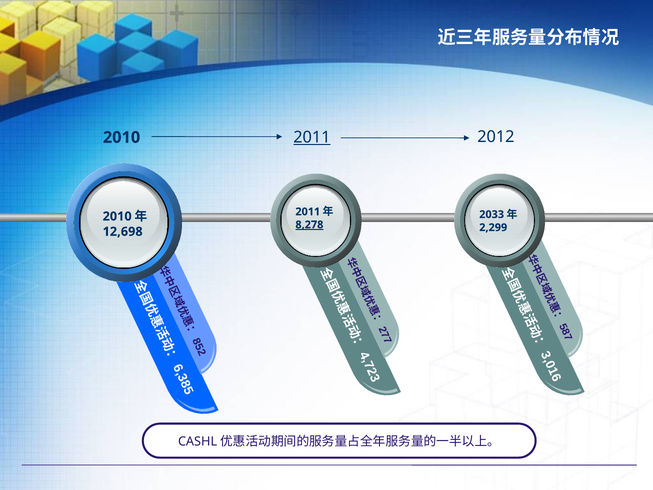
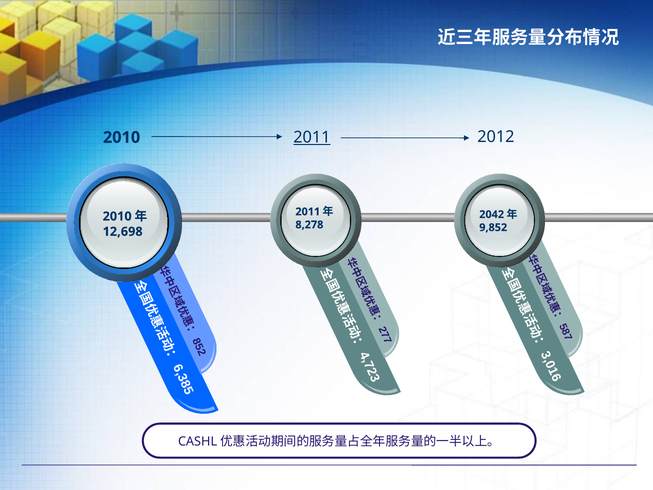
2033: 2033 -> 2042
8,278 underline: present -> none
2,299: 2,299 -> 9,852
